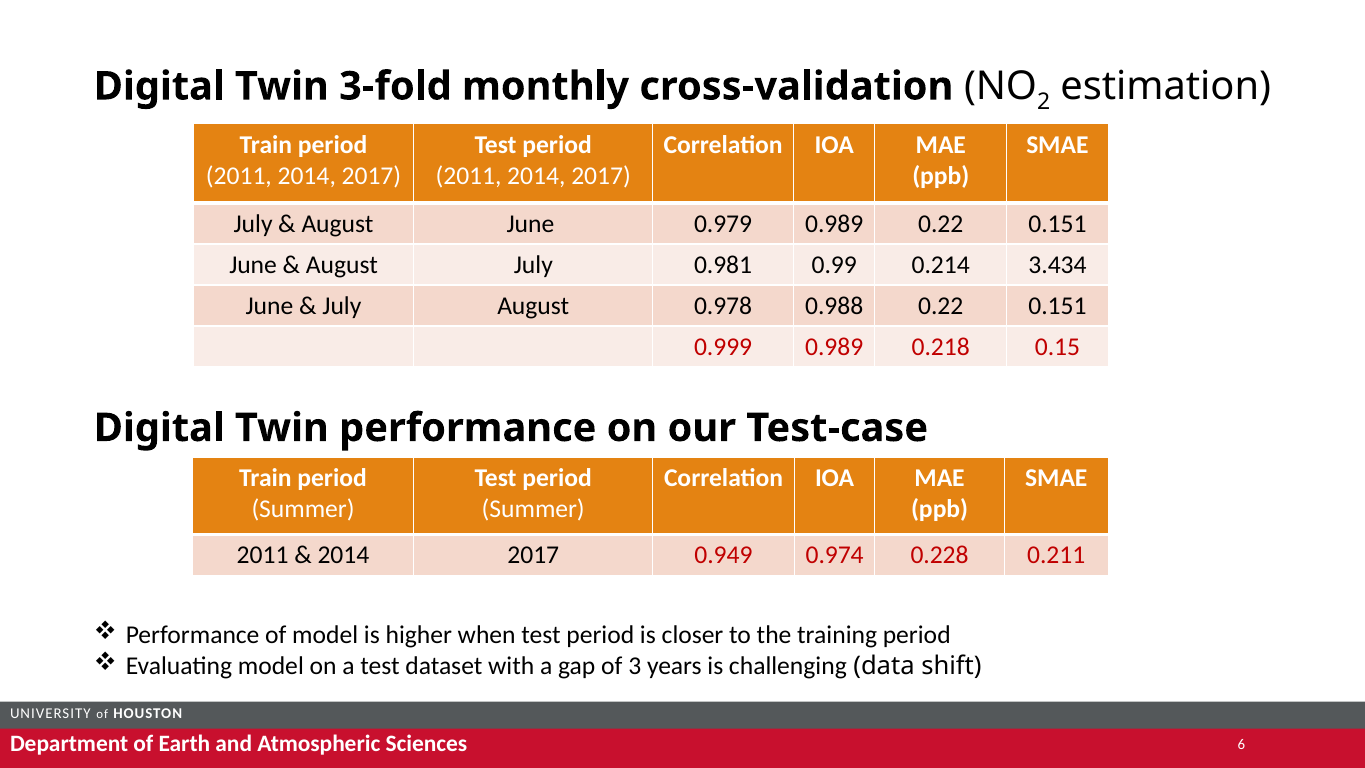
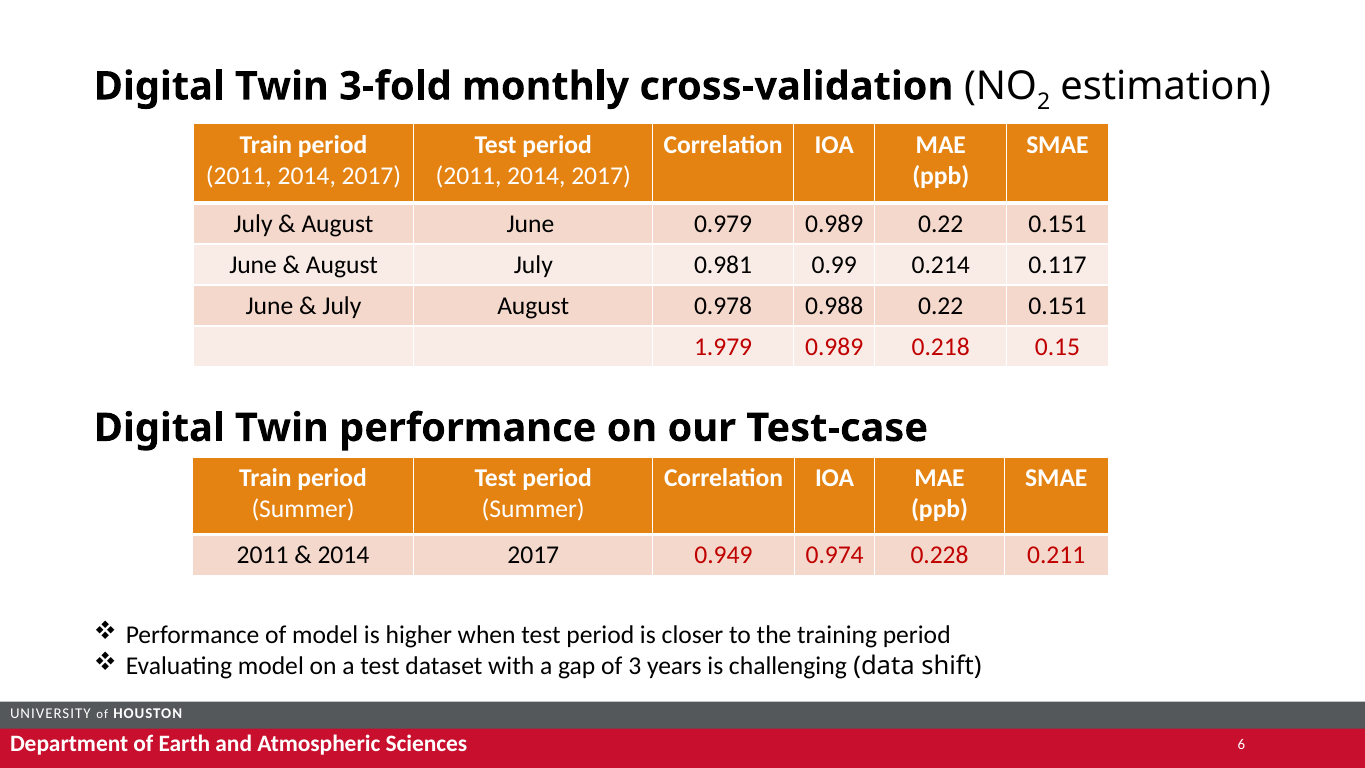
3.434: 3.434 -> 0.117
0.999: 0.999 -> 1.979
